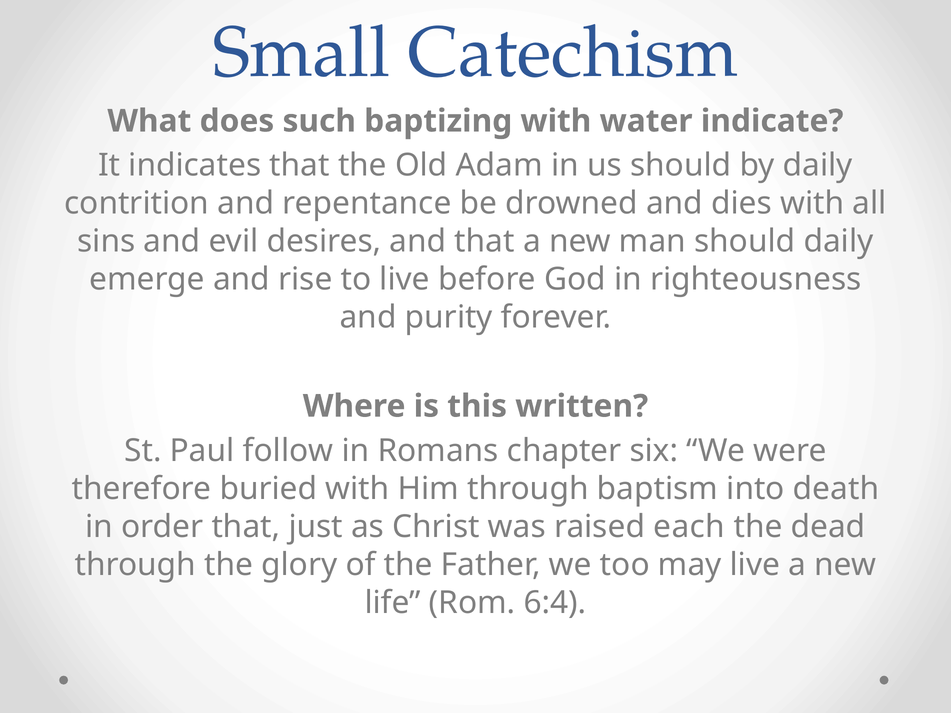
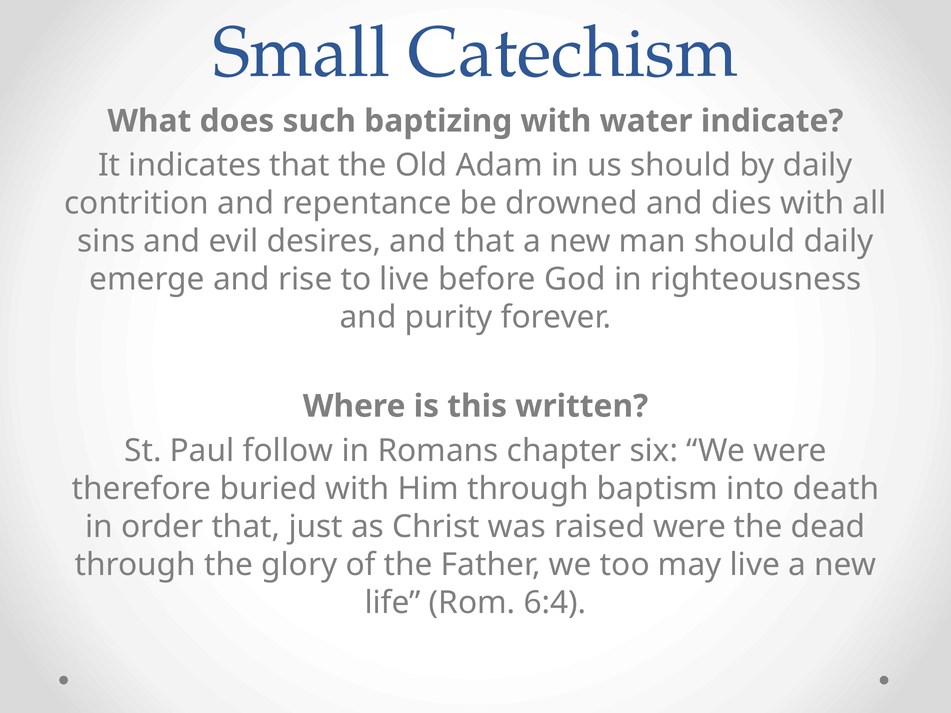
raised each: each -> were
